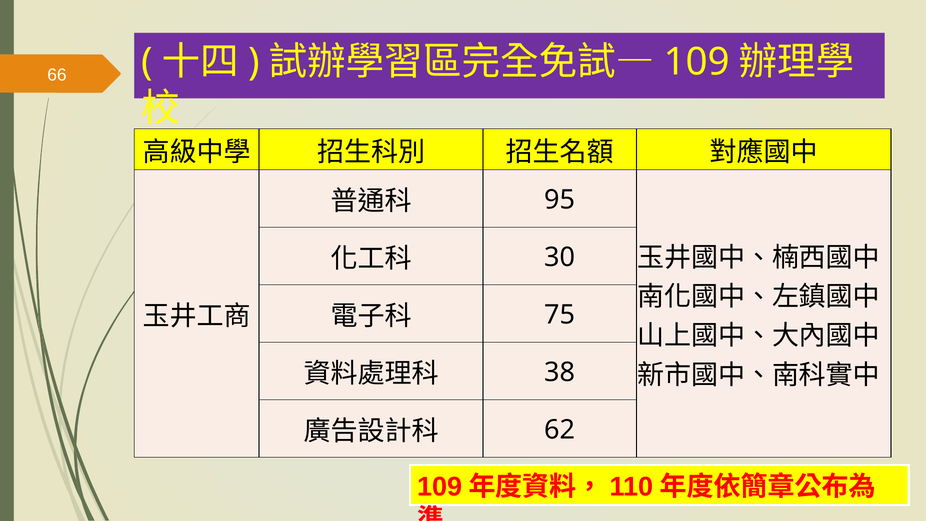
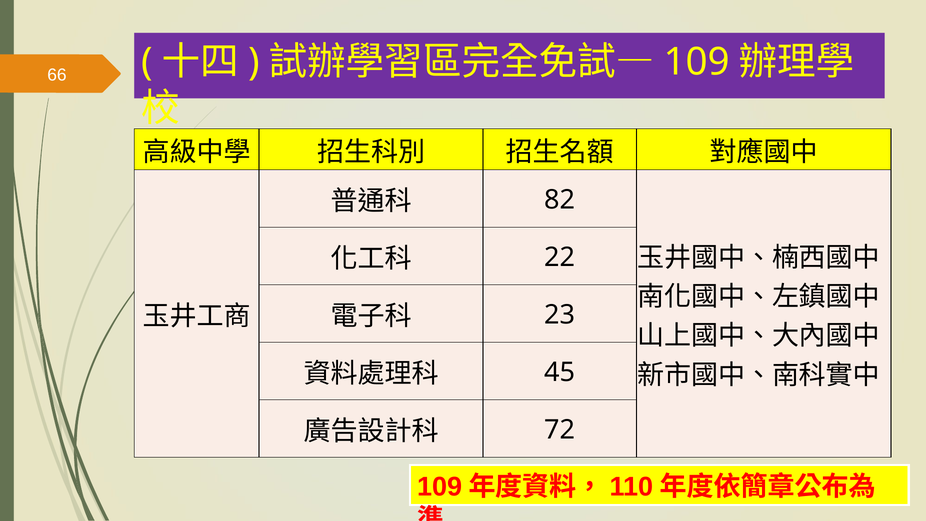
95: 95 -> 82
30: 30 -> 22
75: 75 -> 23
38: 38 -> 45
62: 62 -> 72
